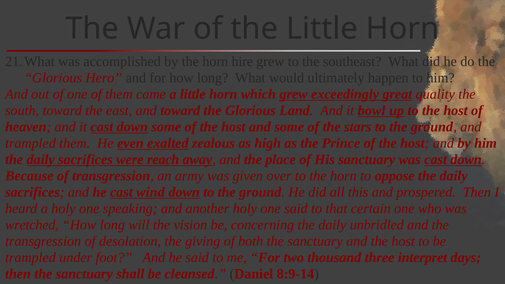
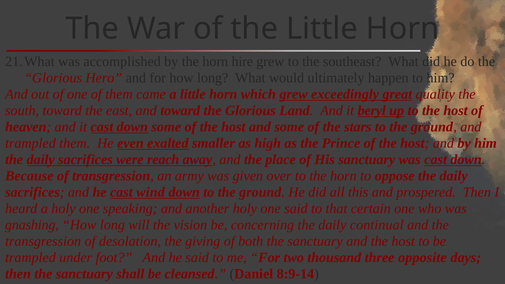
bowl: bowl -> beryl
zealous: zealous -> smaller
wretched: wretched -> gnashing
unbridled: unbridled -> continual
interpret: interpret -> opposite
